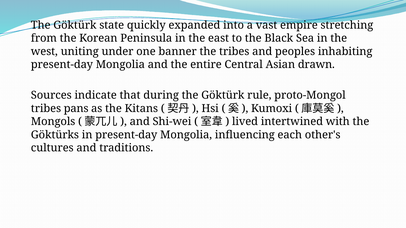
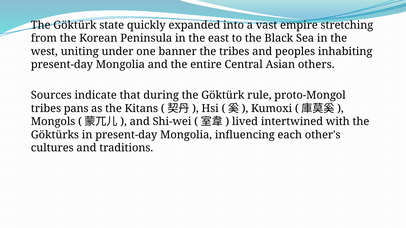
drawn: drawn -> others
